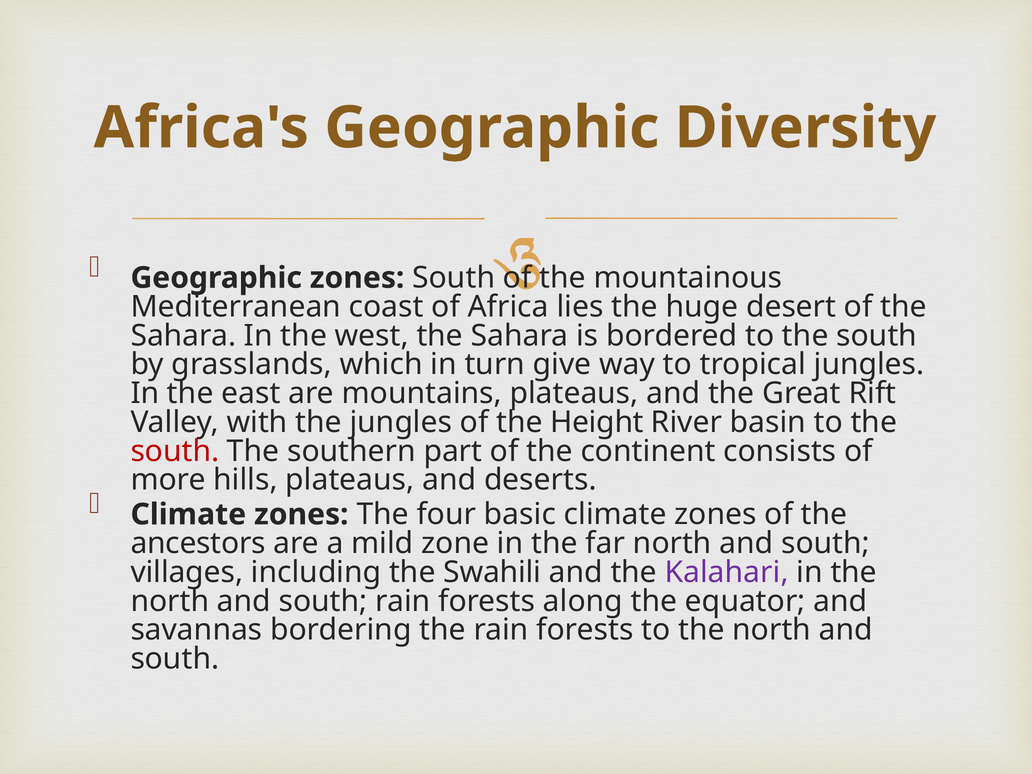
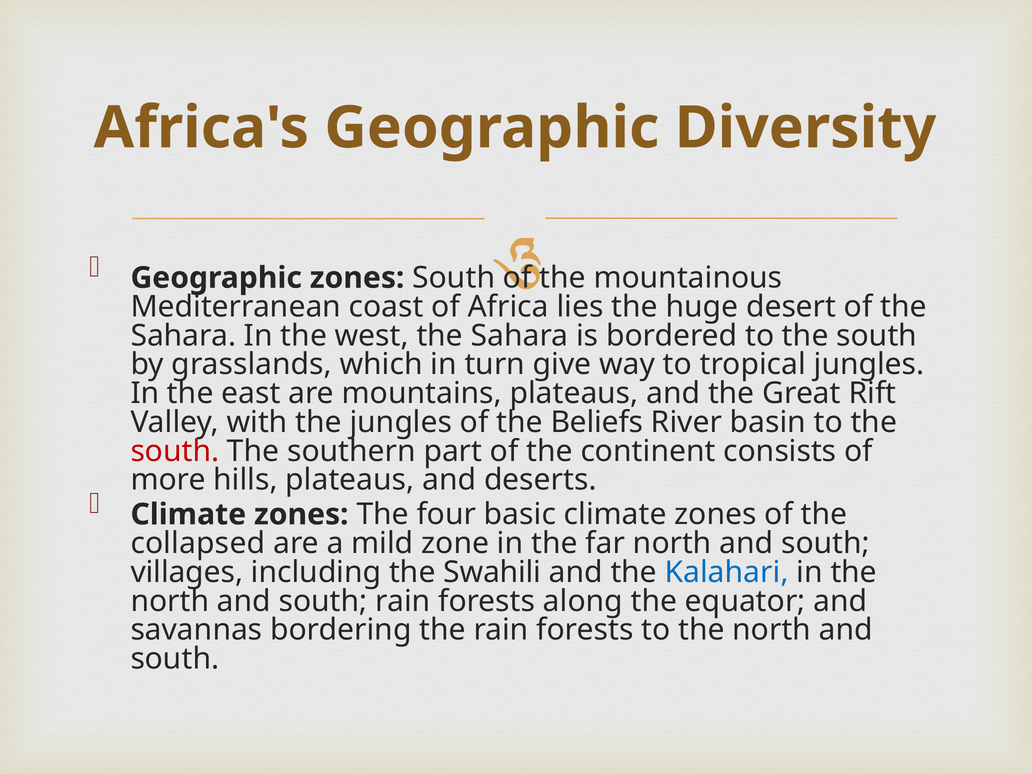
Height: Height -> Beliefs
ancestors: ancestors -> collapsed
Kalahari colour: purple -> blue
